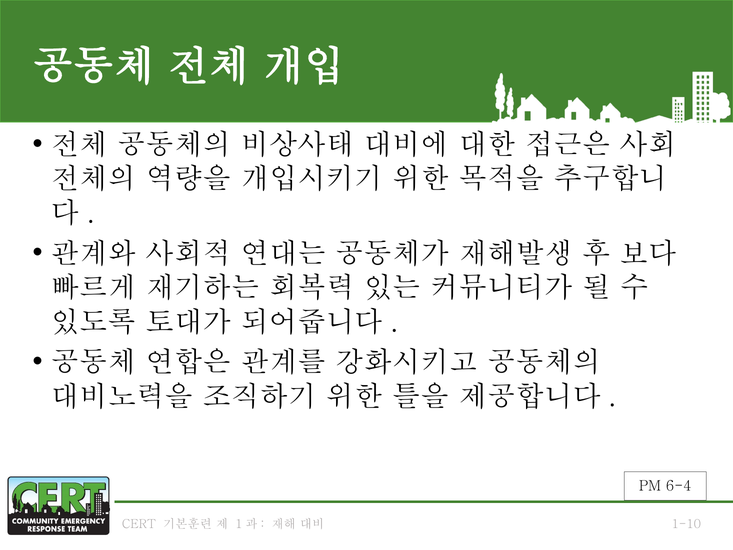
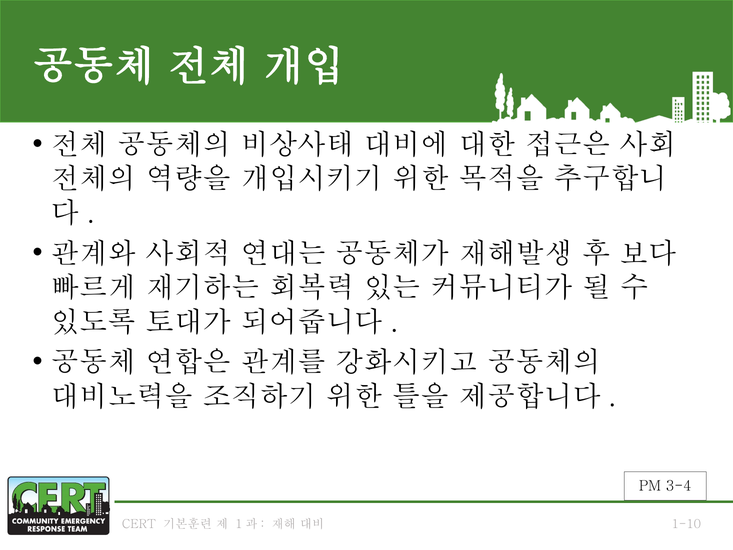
6-4: 6-4 -> 3-4
